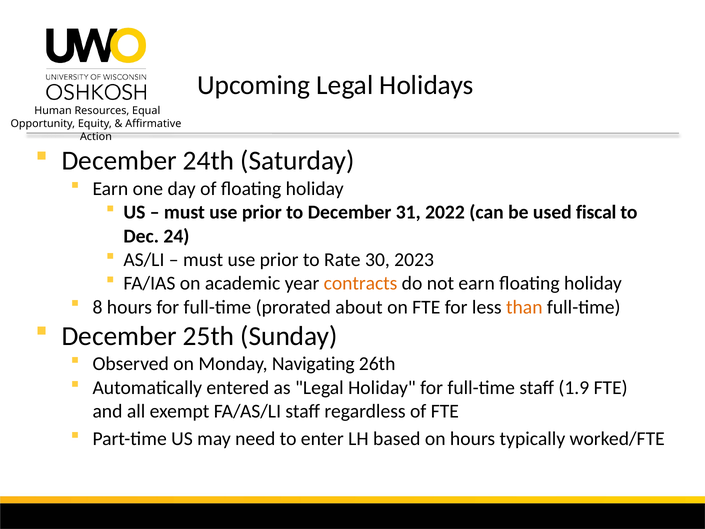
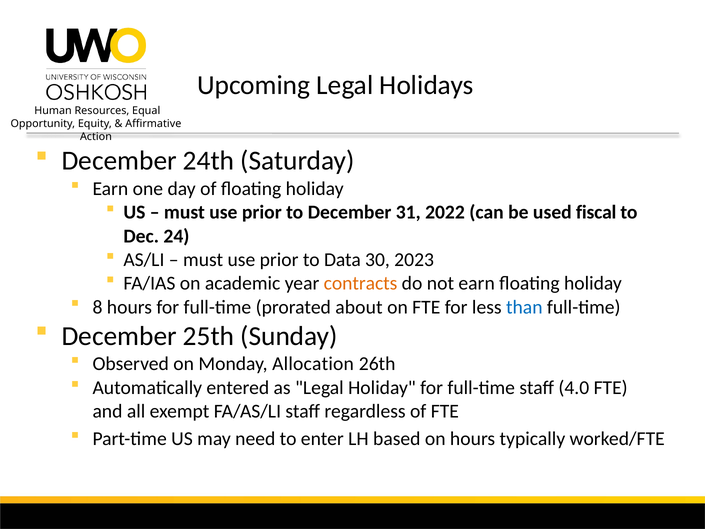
Rate: Rate -> Data
than colour: orange -> blue
Navigating: Navigating -> Allocation
1.9: 1.9 -> 4.0
